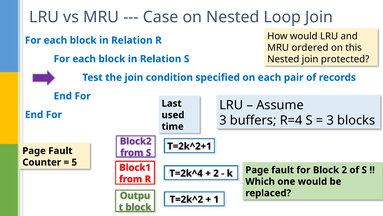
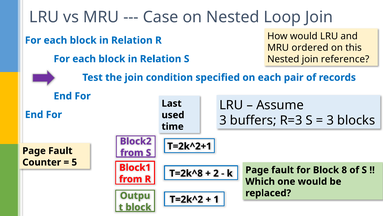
protected: protected -> reference
R=4: R=4 -> R=3
Block 2: 2 -> 8
T=2k^4: T=2k^4 -> T=2k^8
